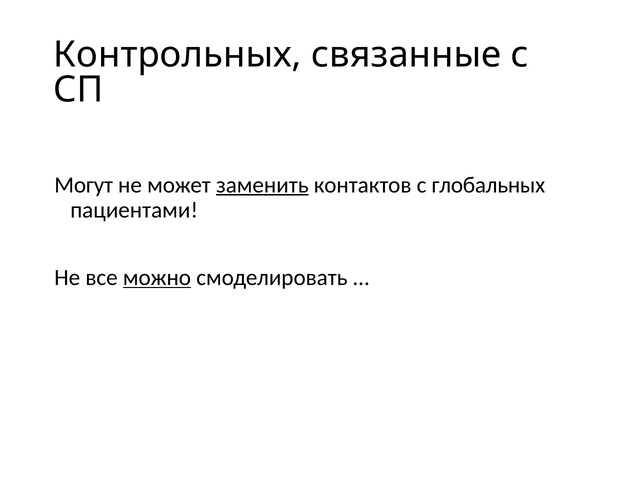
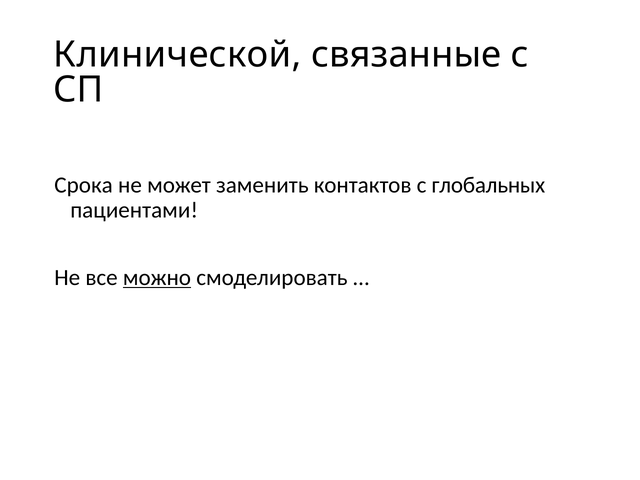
Контрольных: Контрольных -> Клинической
Могут: Могут -> Срока
заменить underline: present -> none
